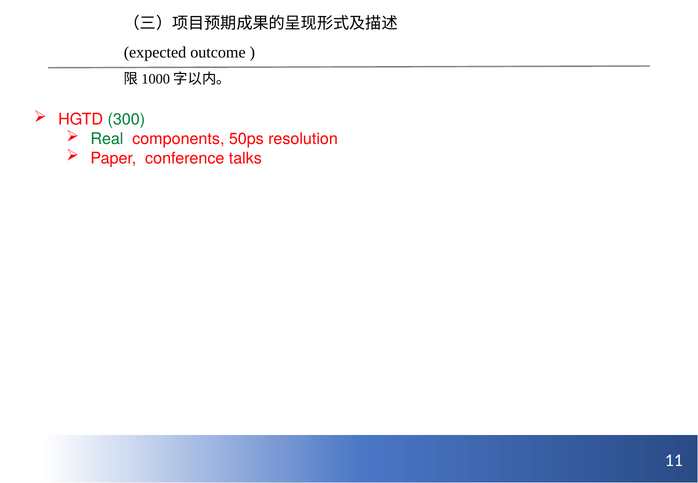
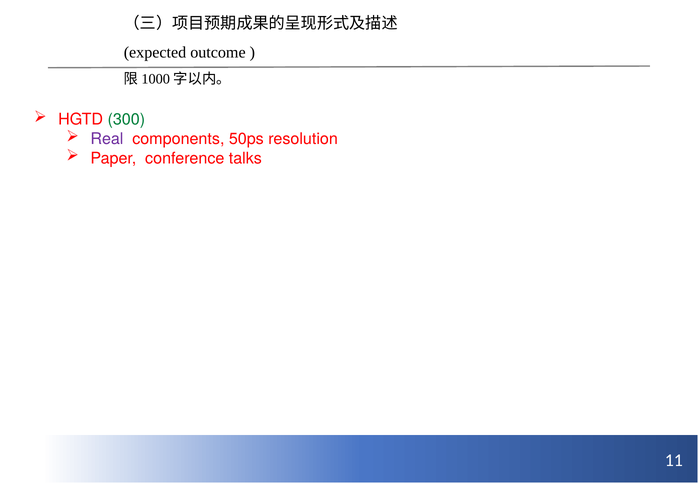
Real colour: green -> purple
